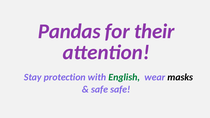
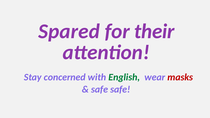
Pandas: Pandas -> Spared
protection: protection -> concerned
masks colour: black -> red
